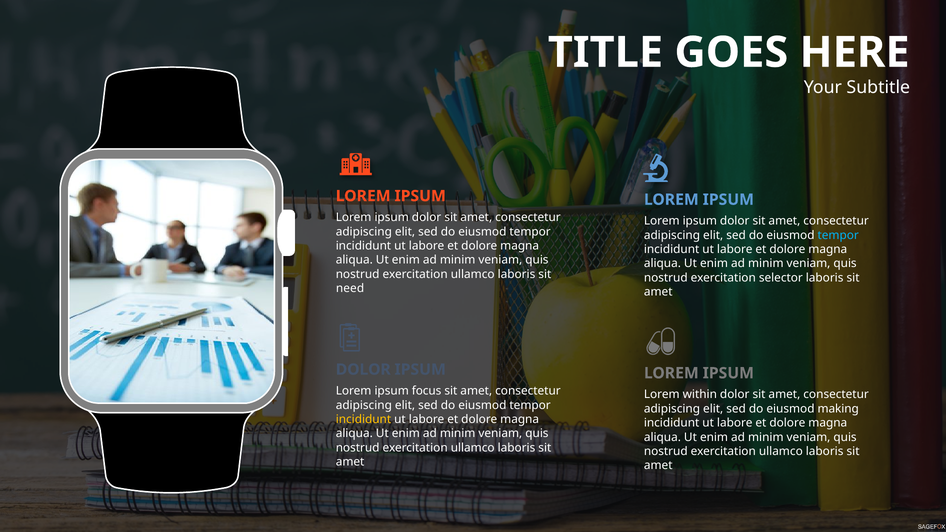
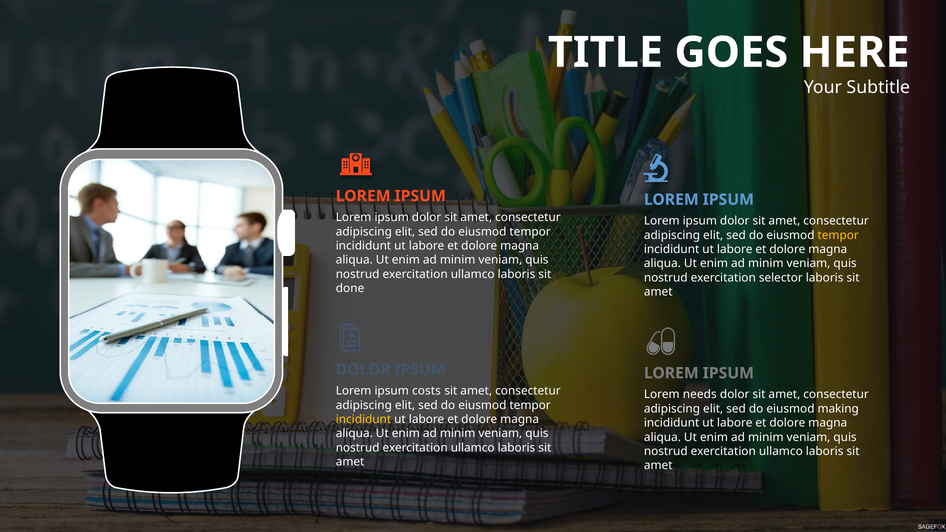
tempor at (838, 235) colour: light blue -> yellow
need: need -> done
focus: focus -> costs
within: within -> needs
